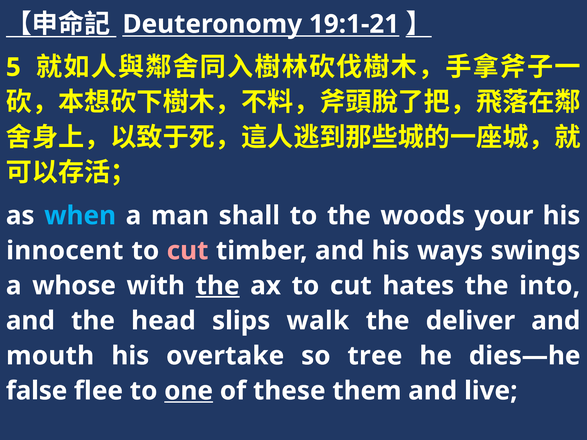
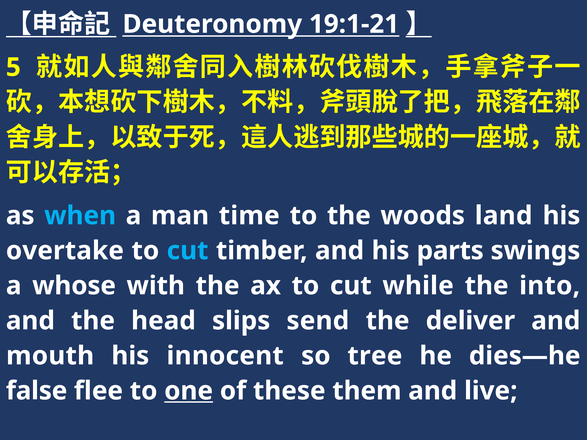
shall: shall -> time
your: your -> land
innocent: innocent -> overtake
cut at (188, 251) colour: pink -> light blue
ways: ways -> parts
the at (218, 286) underline: present -> none
hates: hates -> while
walk: walk -> send
overtake: overtake -> innocent
